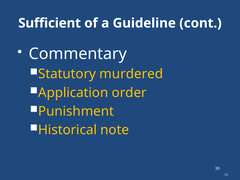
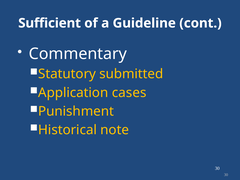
murdered: murdered -> submitted
order: order -> cases
